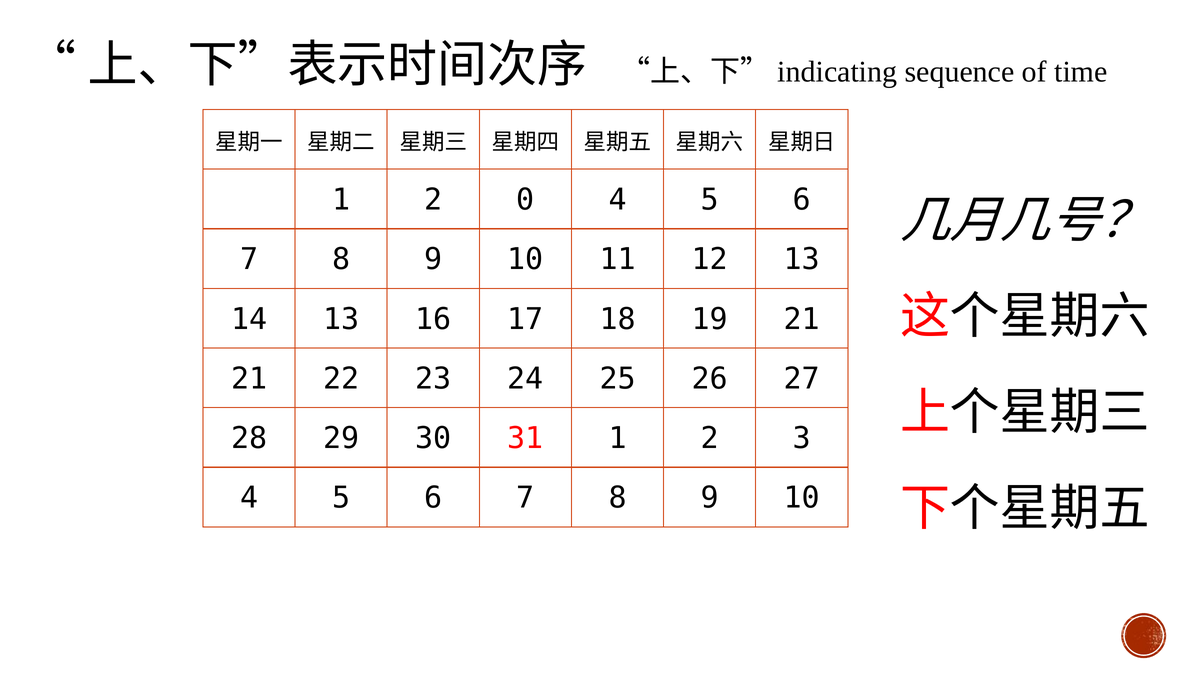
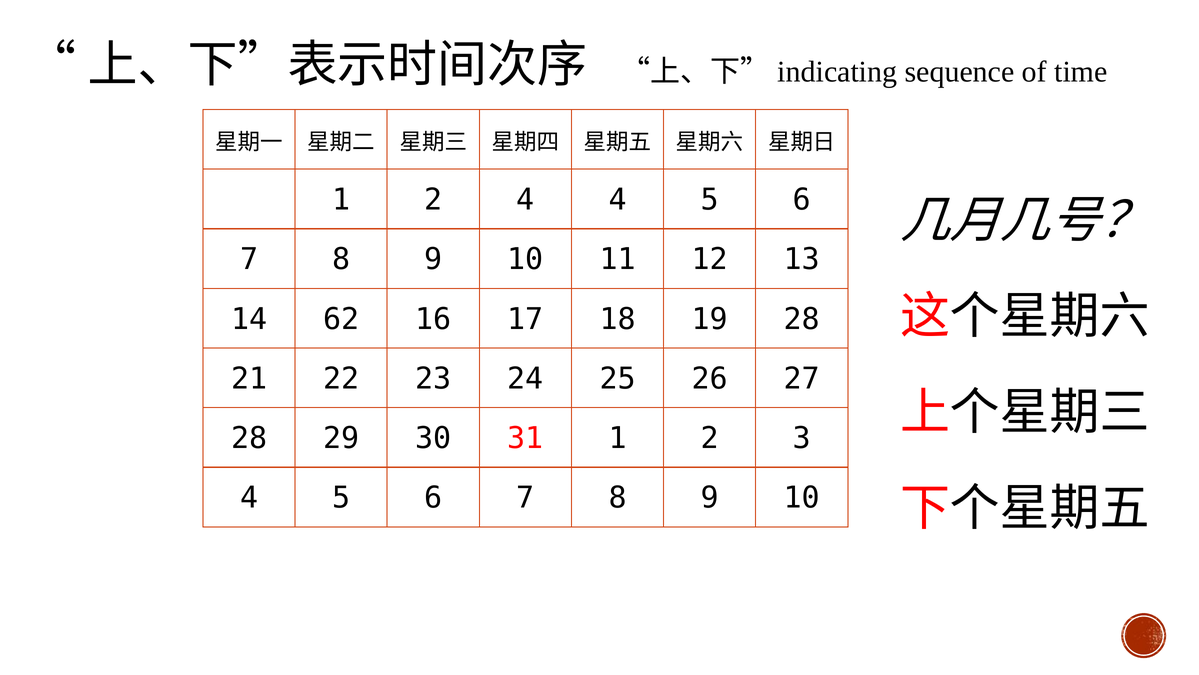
2 0: 0 -> 4
14 13: 13 -> 62
19 21: 21 -> 28
